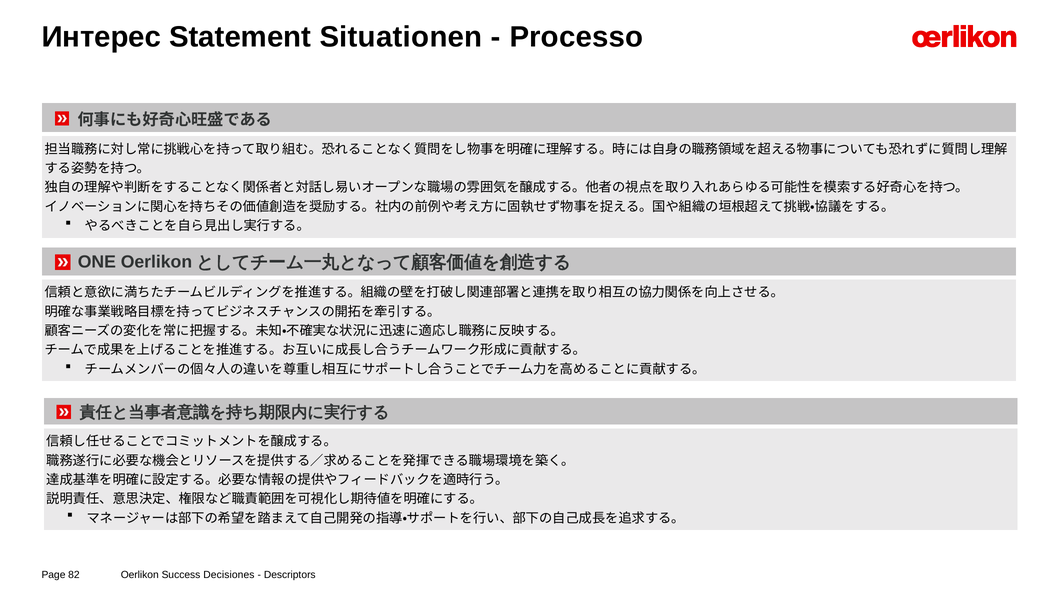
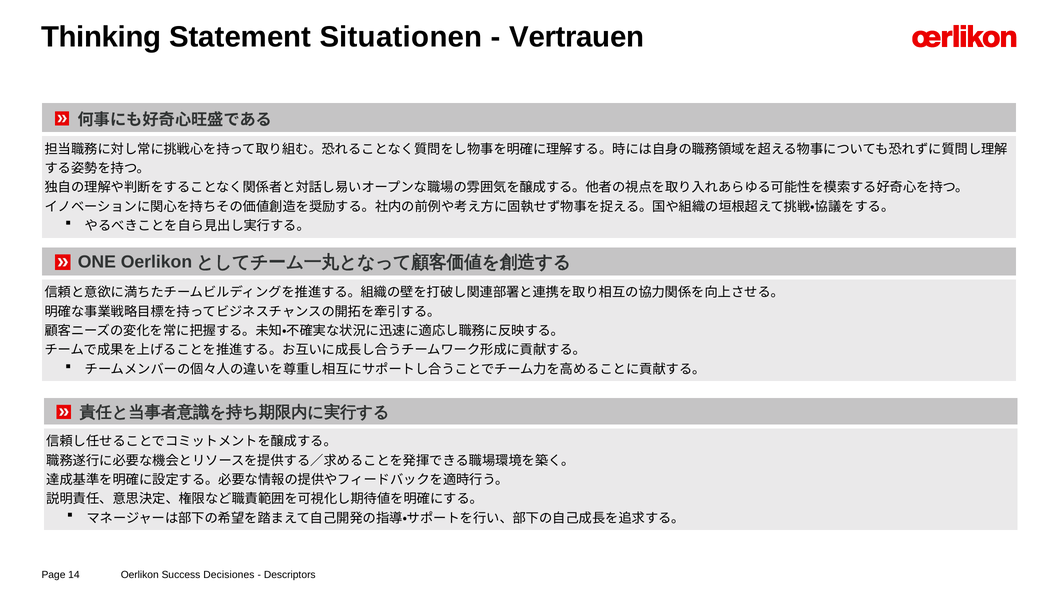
Интерес: Интерес -> Thinking
Processo: Processo -> Vertrauen
82: 82 -> 14
